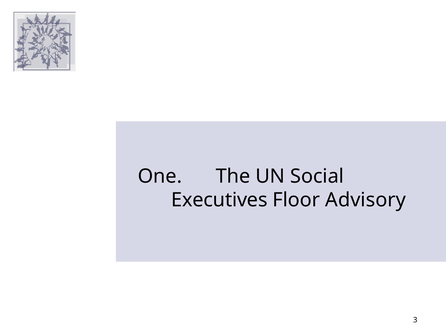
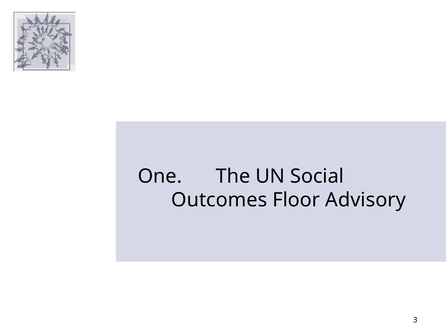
Executives: Executives -> Outcomes
